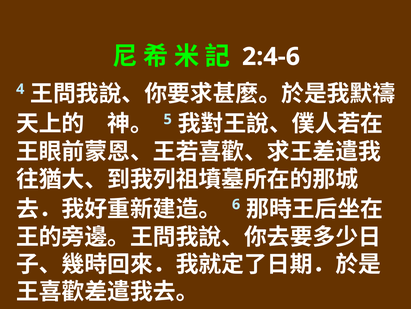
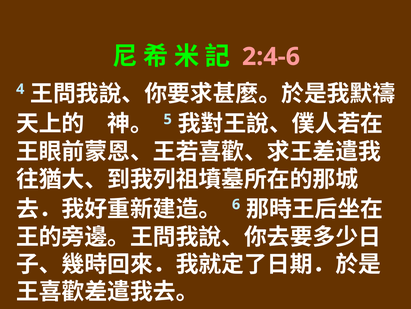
2:4-6 colour: white -> pink
